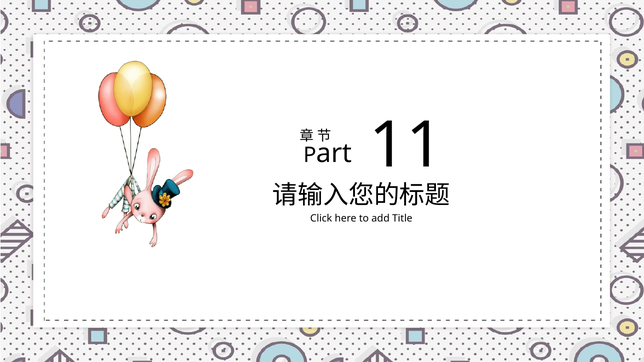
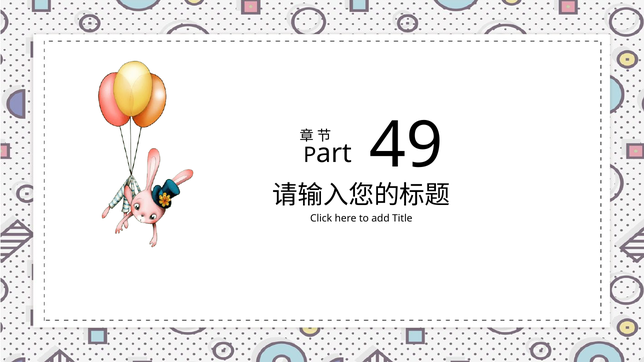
11: 11 -> 49
